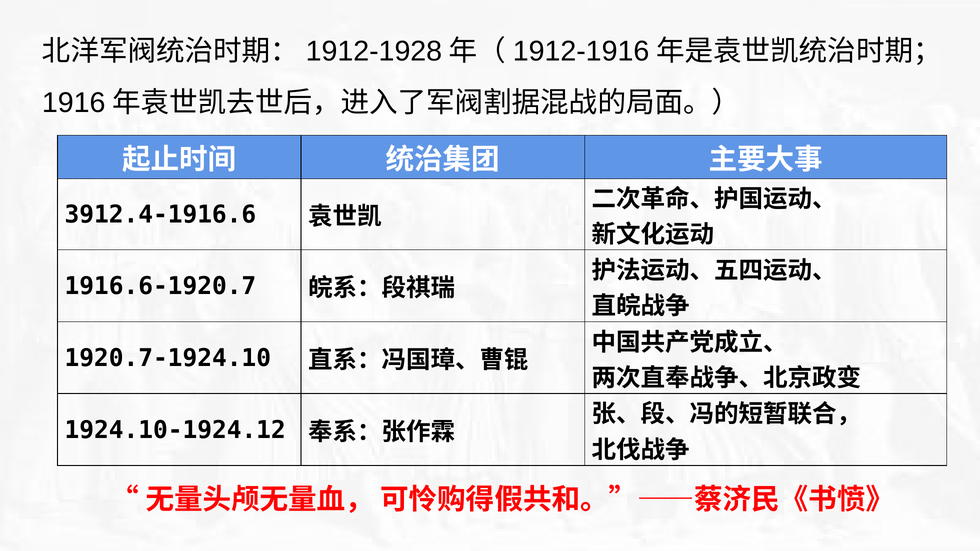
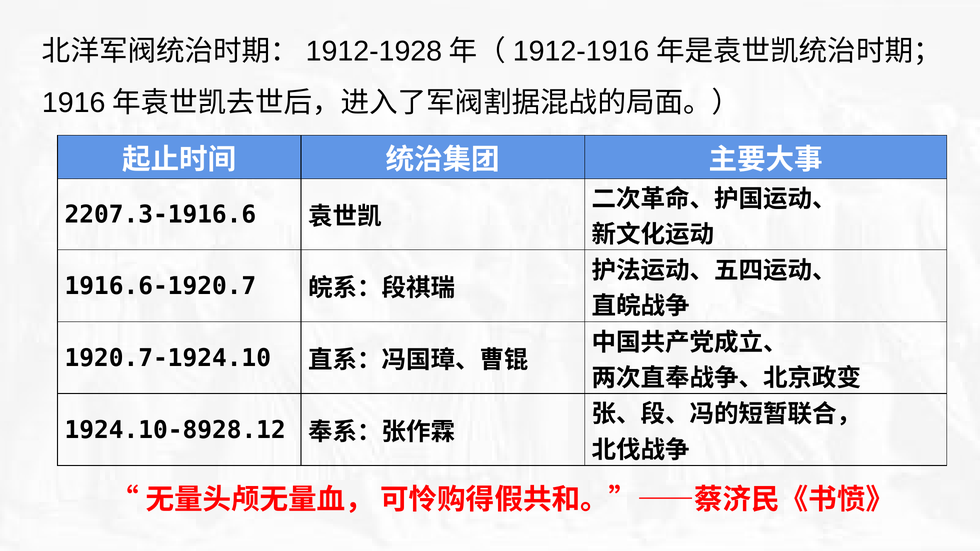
3912.4-1916.6: 3912.4-1916.6 -> 2207.3-1916.6
1924.10-1924.12: 1924.10-1924.12 -> 1924.10-8928.12
